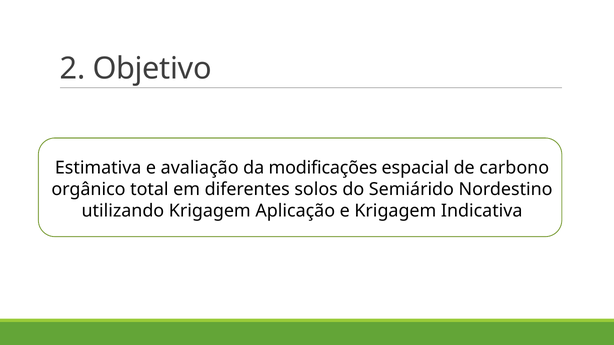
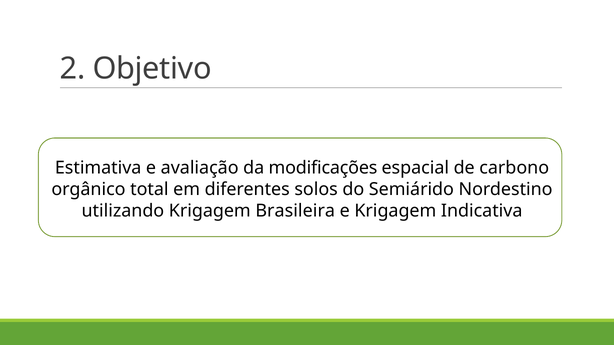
Aplicação: Aplicação -> Brasileira
